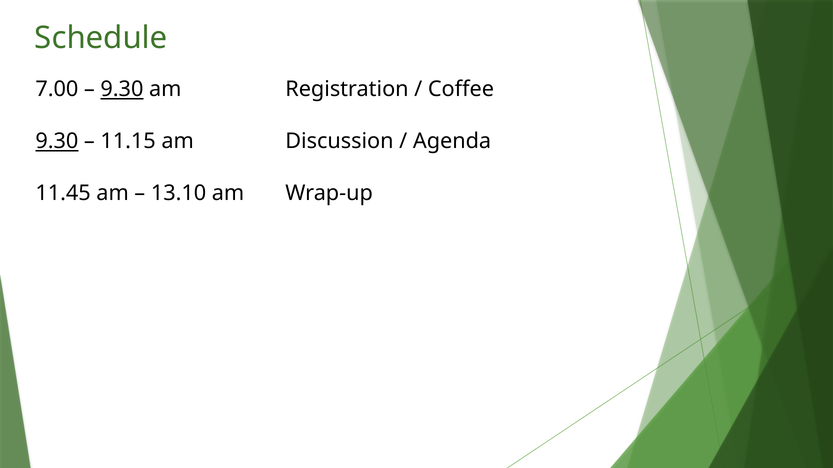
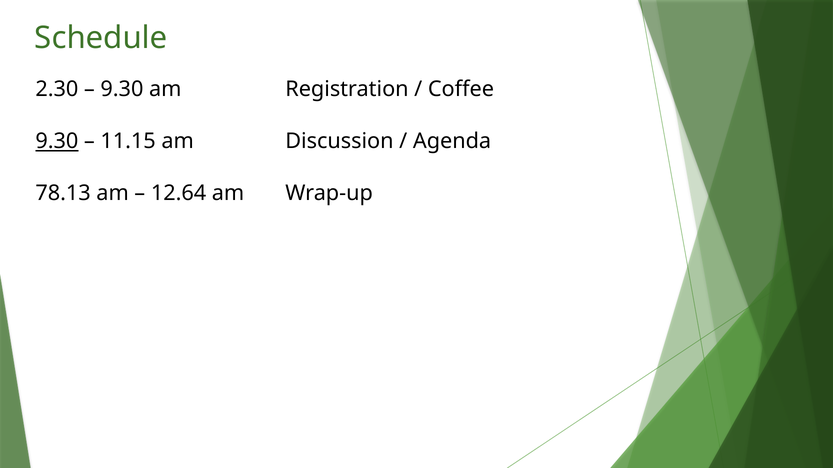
7.00: 7.00 -> 2.30
9.30 at (122, 89) underline: present -> none
11.45: 11.45 -> 78.13
13.10: 13.10 -> 12.64
